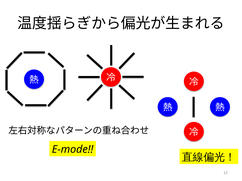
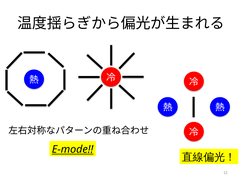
E-mode underline: none -> present
